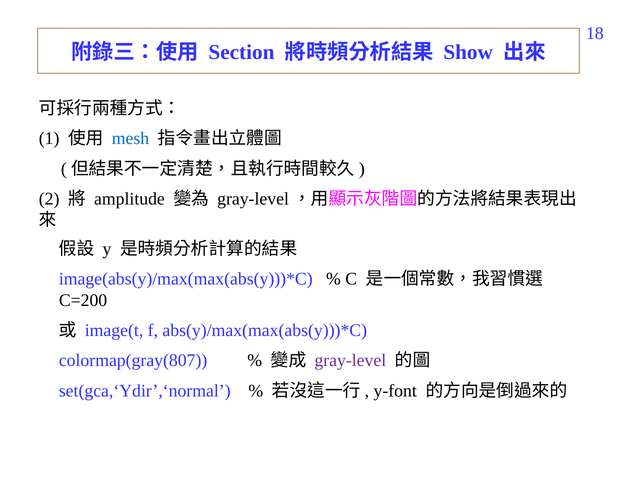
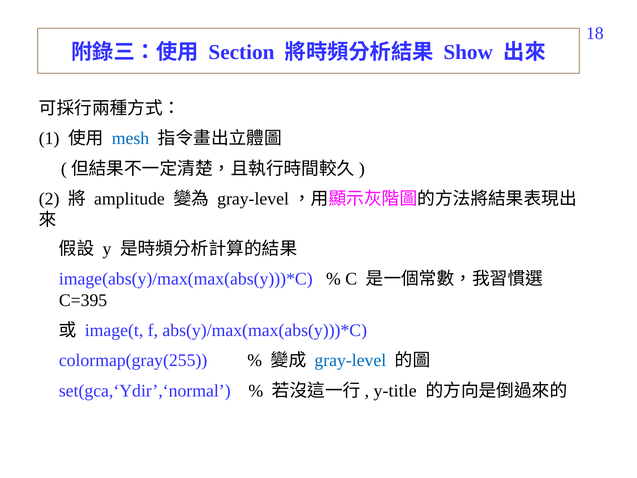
C=200: C=200 -> C=395
colormap(gray(807: colormap(gray(807 -> colormap(gray(255
gray-level colour: purple -> blue
y-font: y-font -> y-title
